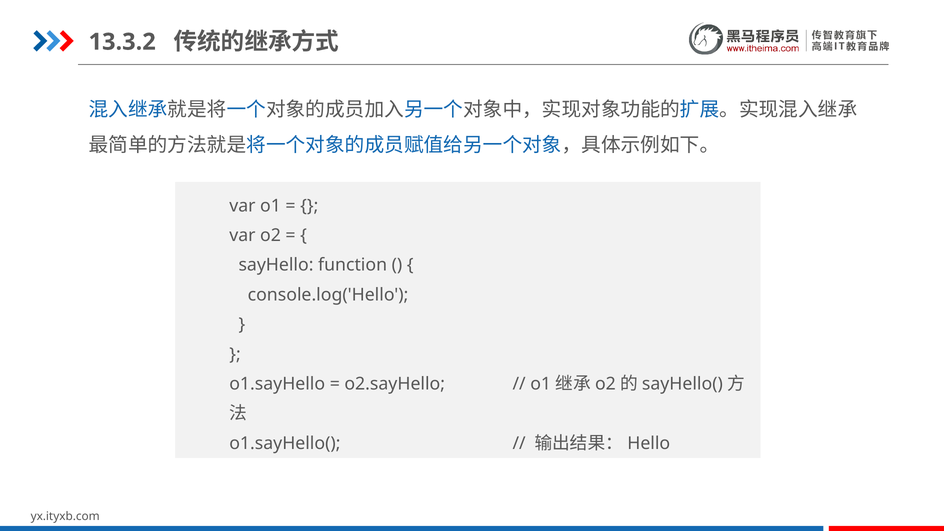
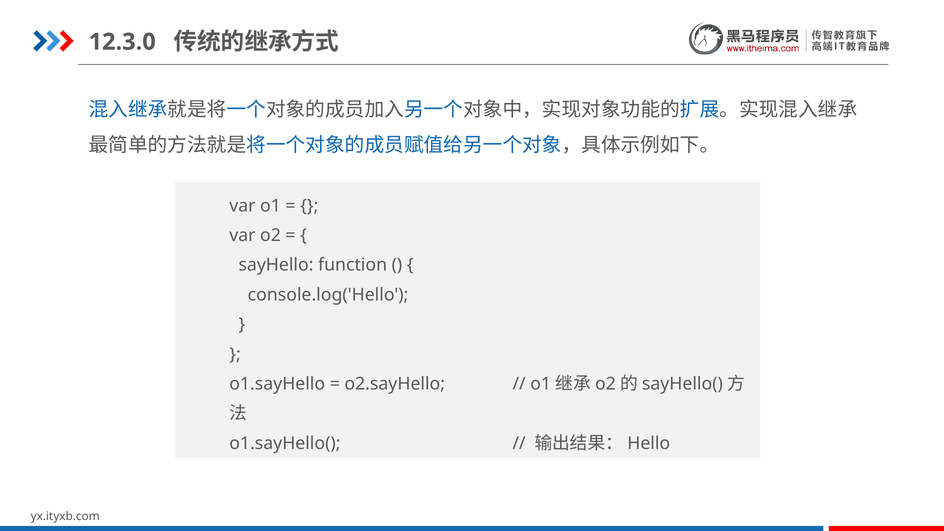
13.3.2: 13.3.2 -> 12.3.0
